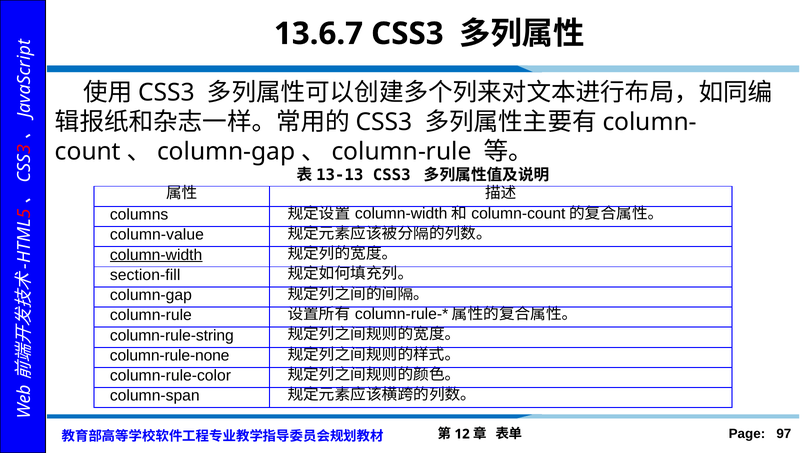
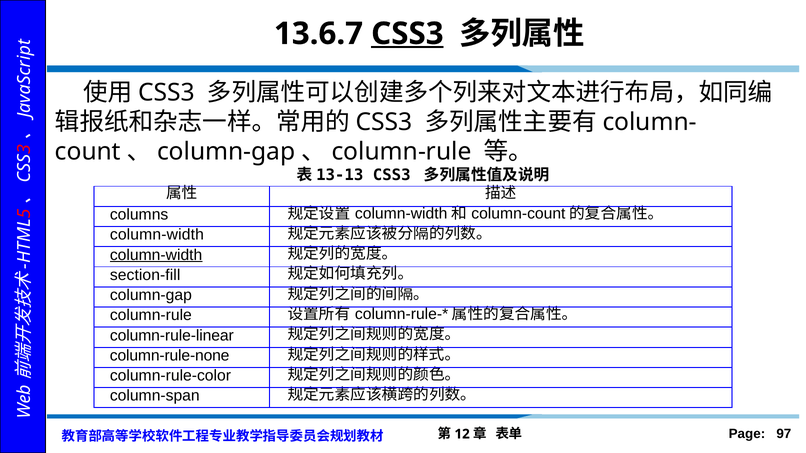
CSS3 at (407, 34) underline: none -> present
column-value at (157, 235): column-value -> column-width
column-rule-string: column-rule-string -> column-rule-linear
